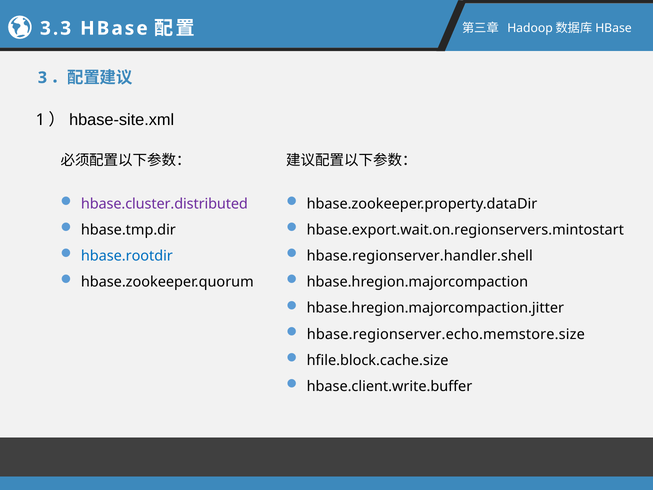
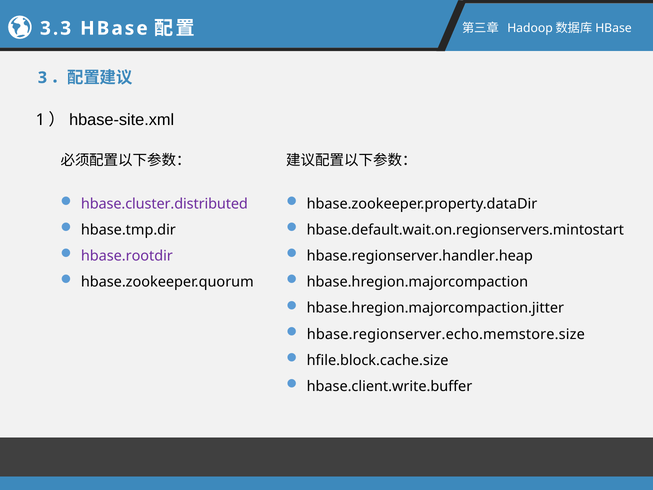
hbase.export.wait.on.regionservers.mintostart: hbase.export.wait.on.regionservers.mintostart -> hbase.default.wait.on.regionservers.mintostart
hbase.rootdir colour: blue -> purple
hbase.regionserver.handler.shell: hbase.regionserver.handler.shell -> hbase.regionserver.handler.heap
